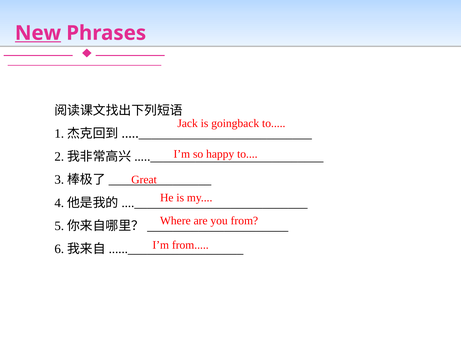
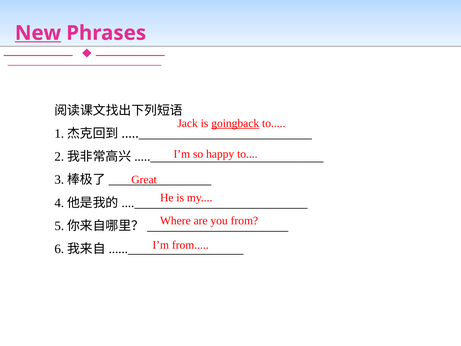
goingback underline: none -> present
